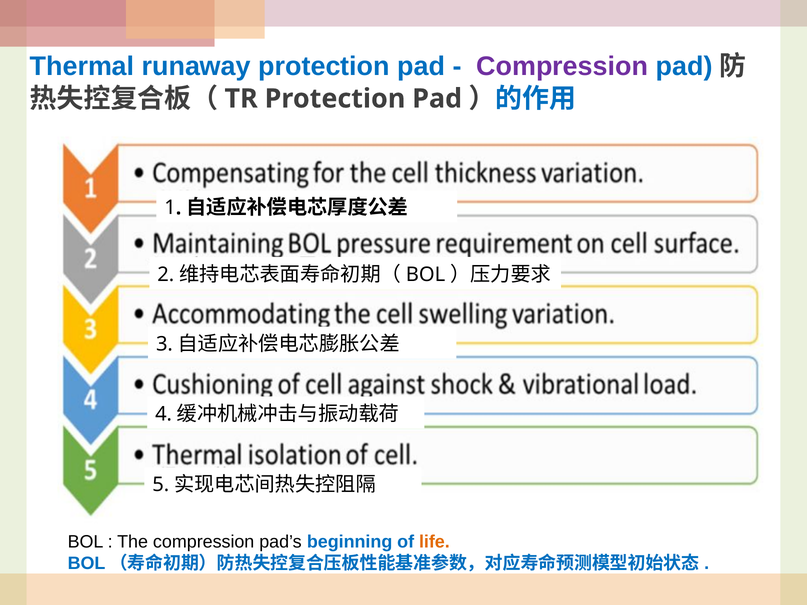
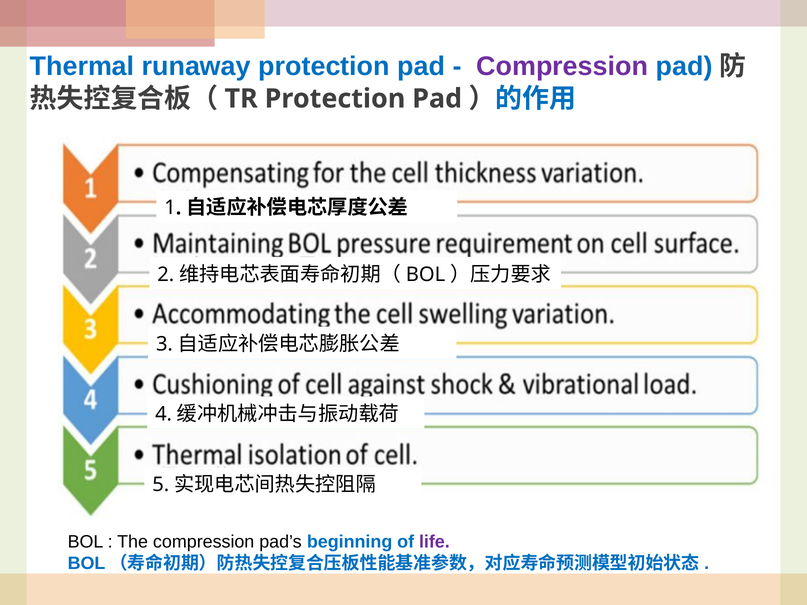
life colour: orange -> purple
